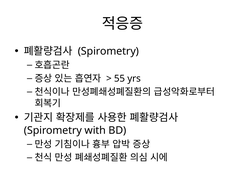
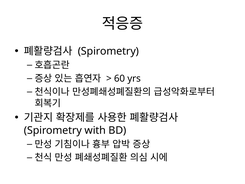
55: 55 -> 60
